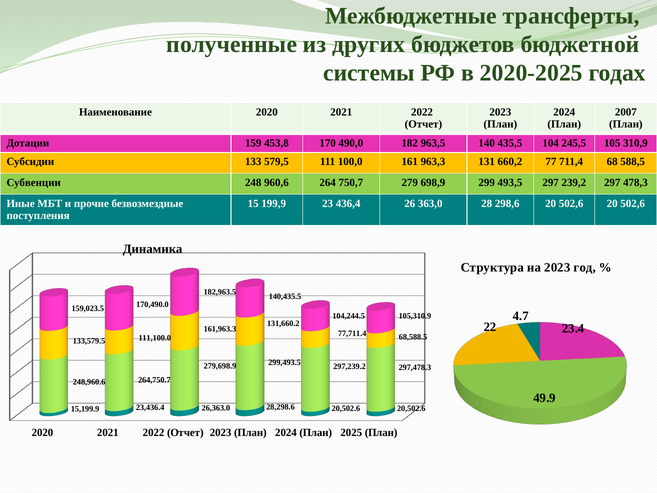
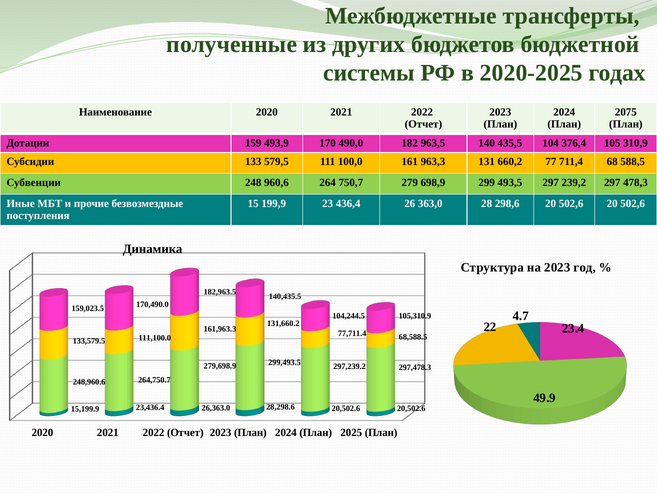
2007: 2007 -> 2075
453,8: 453,8 -> 493,9
245,5: 245,5 -> 376,4
